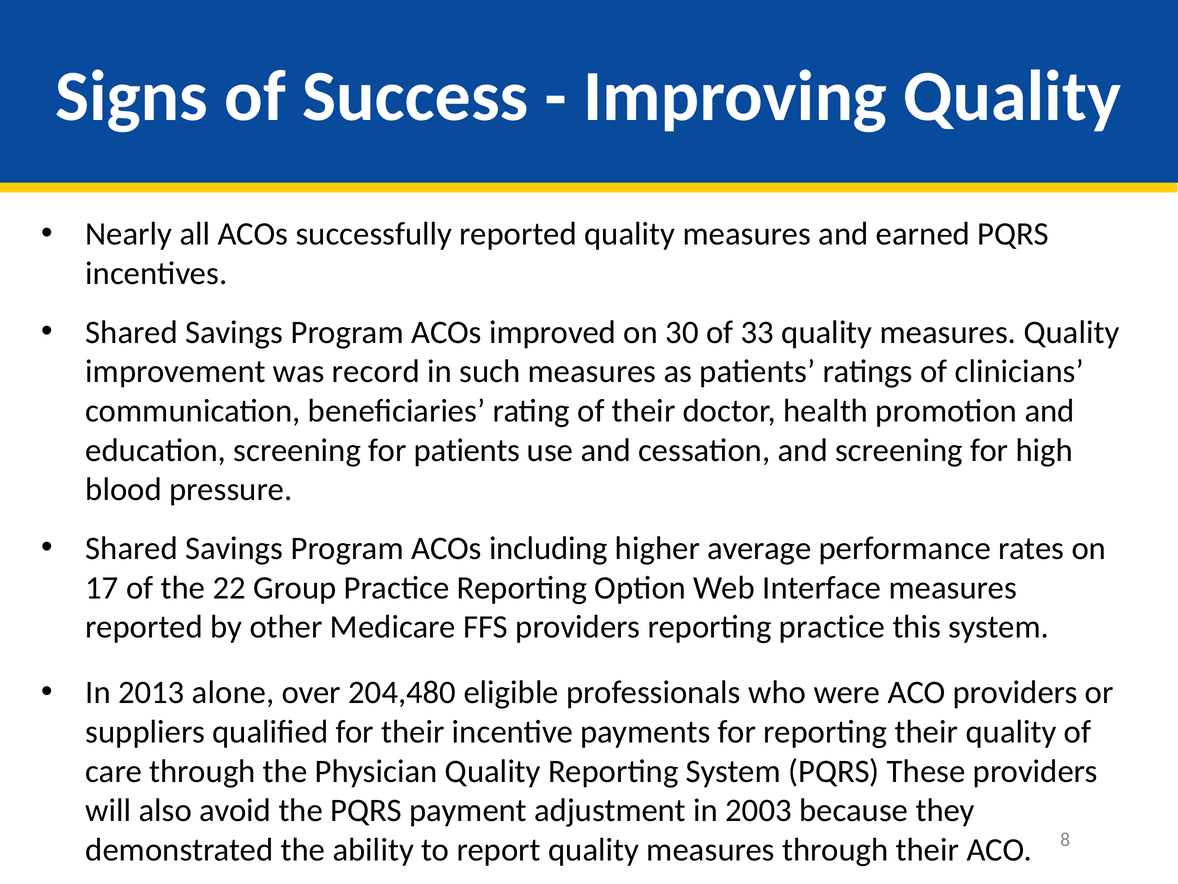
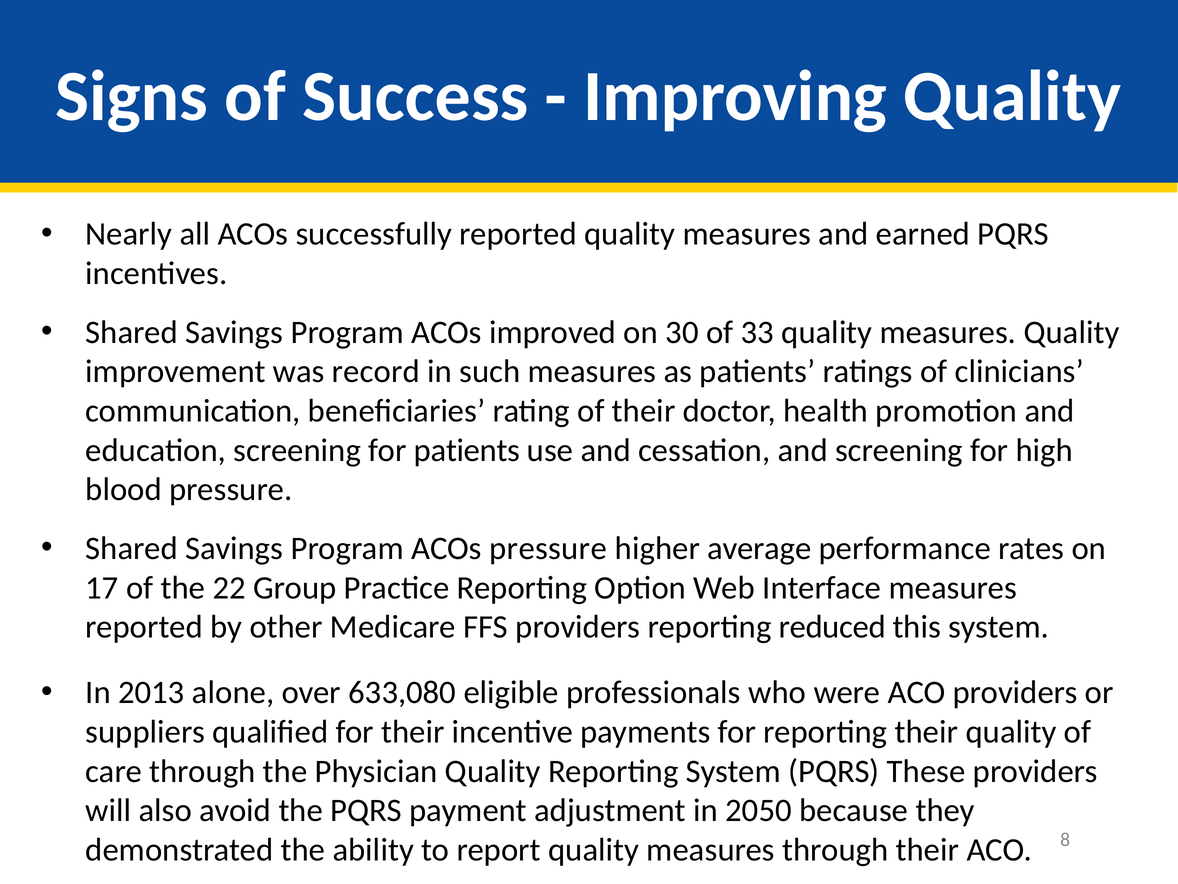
ACOs including: including -> pressure
reporting practice: practice -> reduced
204,480: 204,480 -> 633,080
2003: 2003 -> 2050
